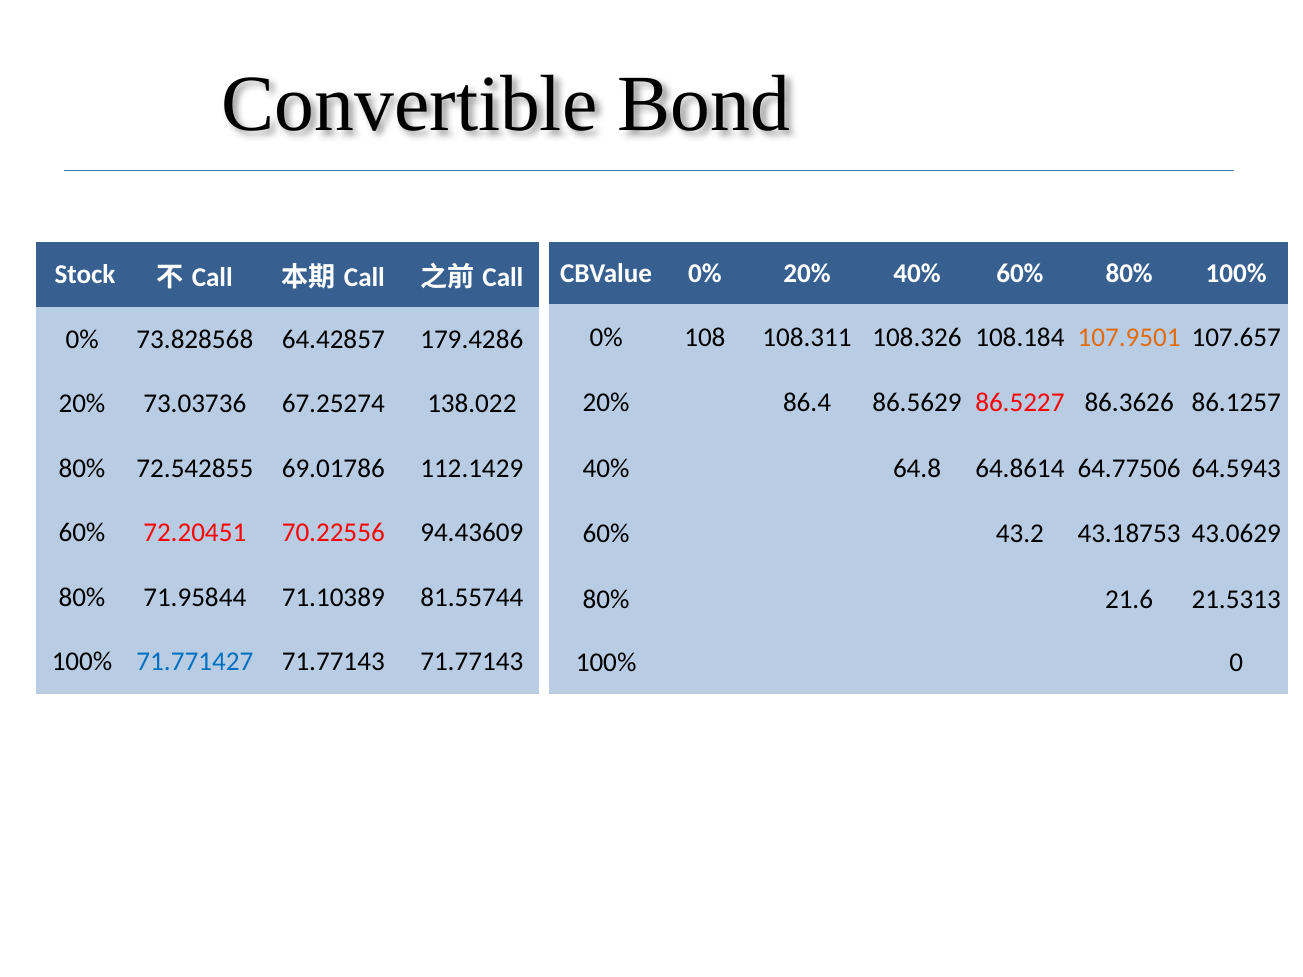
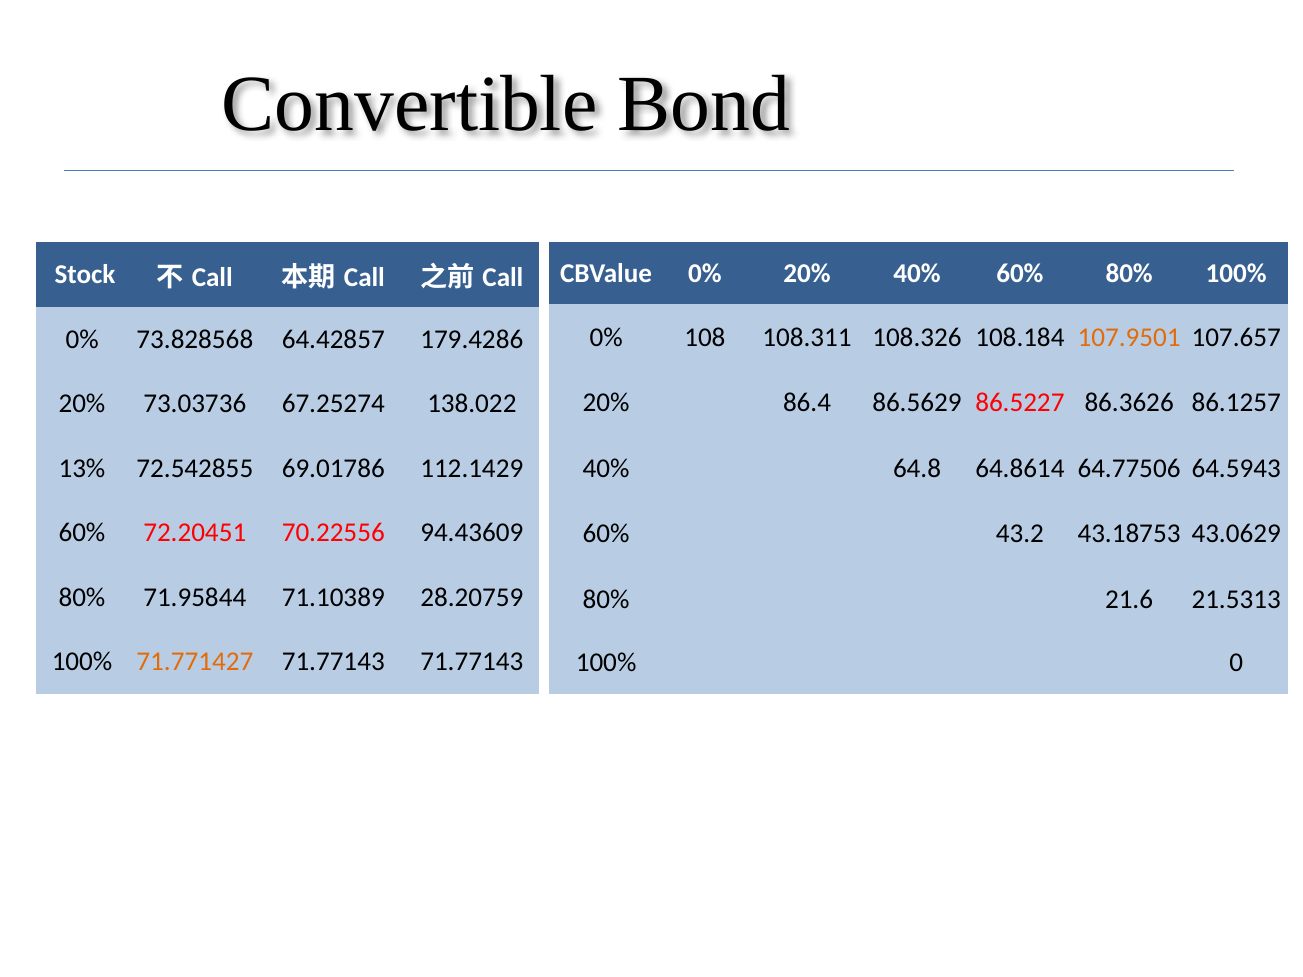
80% at (82, 468): 80% -> 13%
81.55744: 81.55744 -> 28.20759
71.771427 colour: blue -> orange
